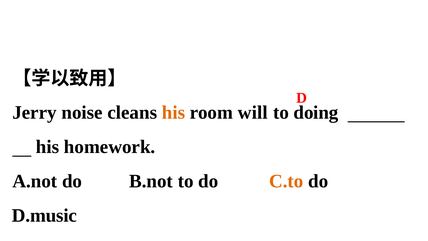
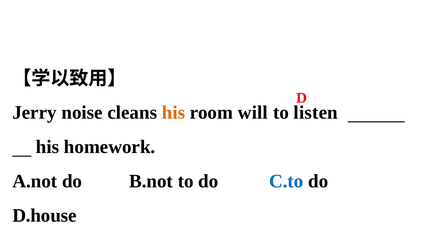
doing: doing -> listen
C.to colour: orange -> blue
D.music: D.music -> D.house
